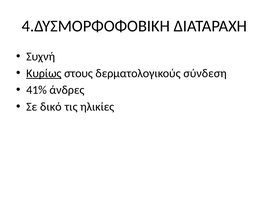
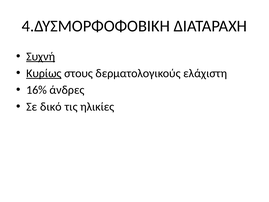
Συχνή underline: none -> present
σύνδεση: σύνδεση -> ελάχιστη
41%: 41% -> 16%
